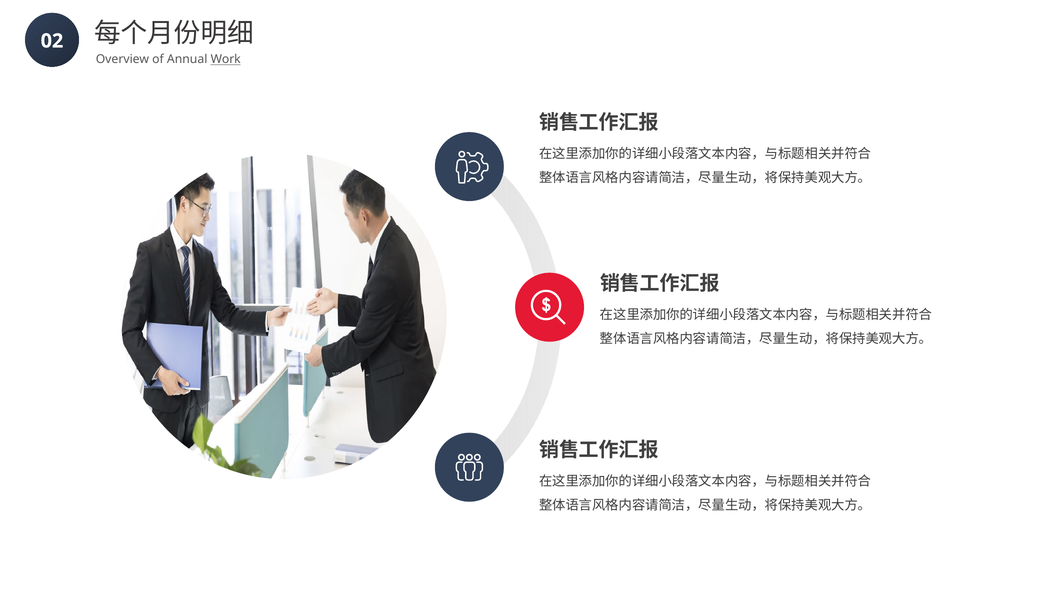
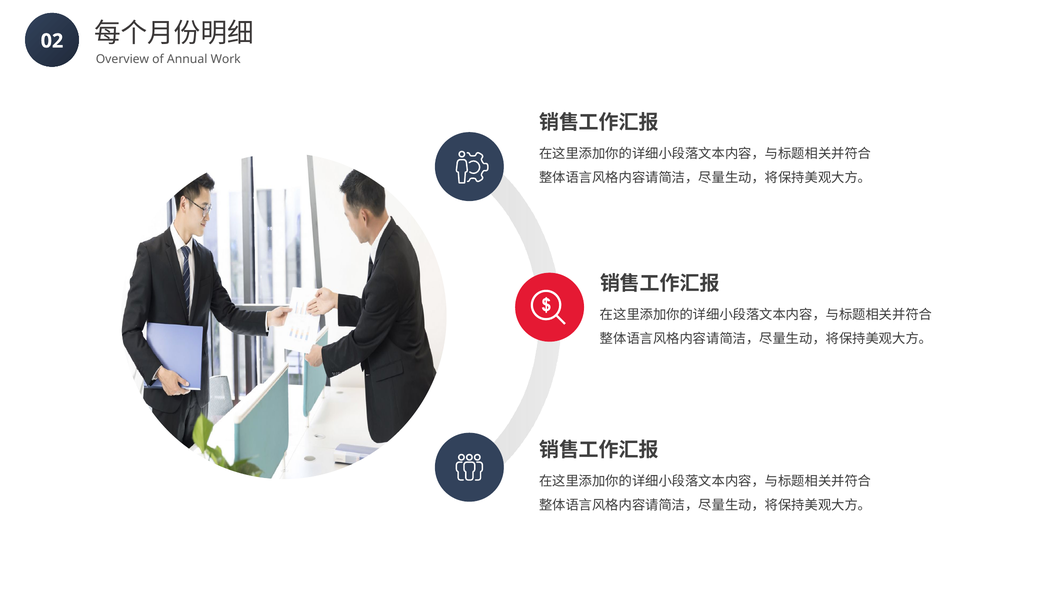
Work underline: present -> none
